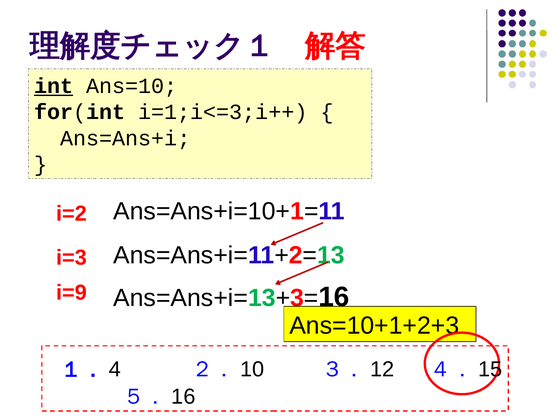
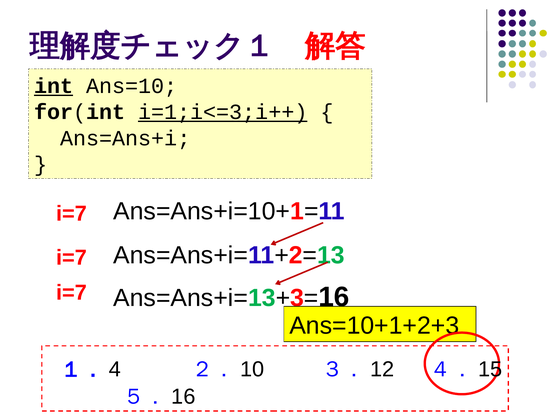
i=1;i<=3;i++ underline: none -> present
i=2 at (71, 214): i=2 -> i=7
i=3 at (71, 258): i=3 -> i=7
i=9 at (71, 293): i=9 -> i=7
